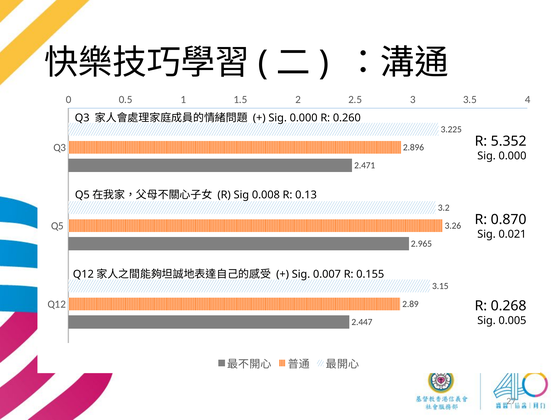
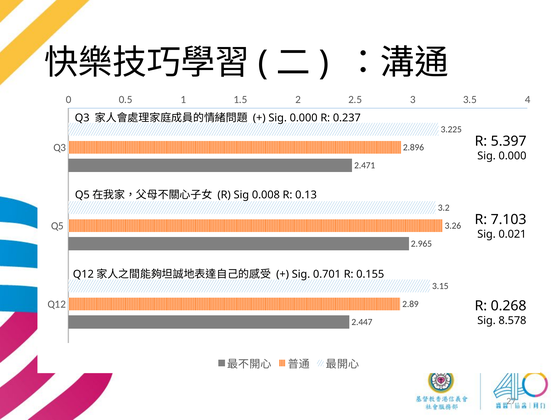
0.260: 0.260 -> 0.237
5.352: 5.352 -> 5.397
0.870: 0.870 -> 7.103
0.007: 0.007 -> 0.701
0.005: 0.005 -> 8.578
